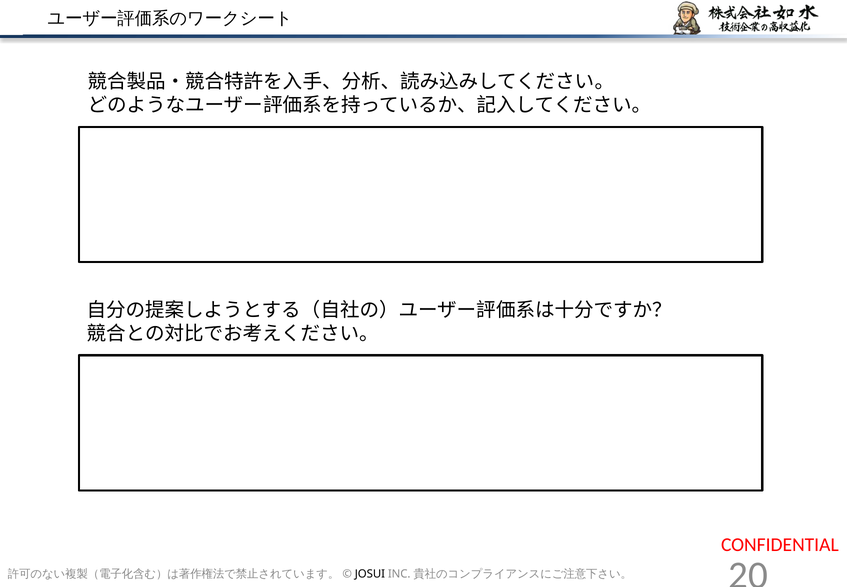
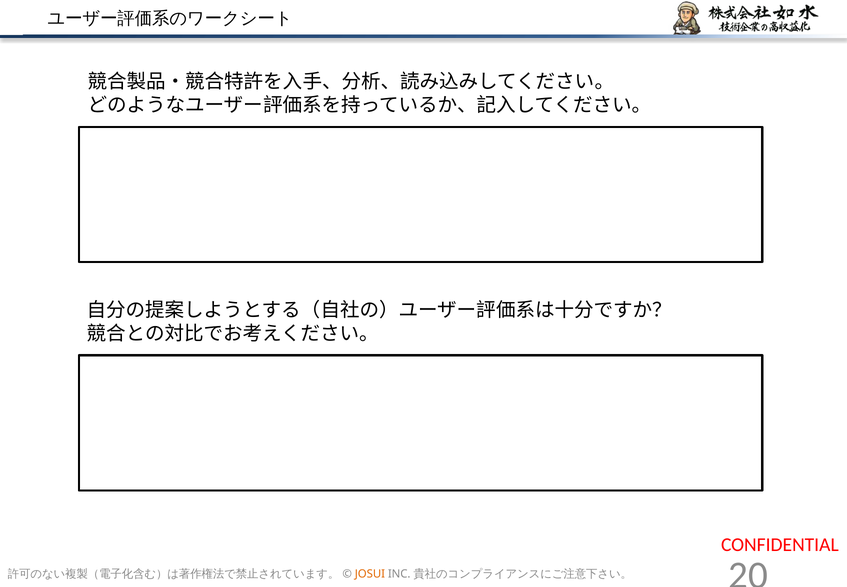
JOSUI colour: black -> orange
